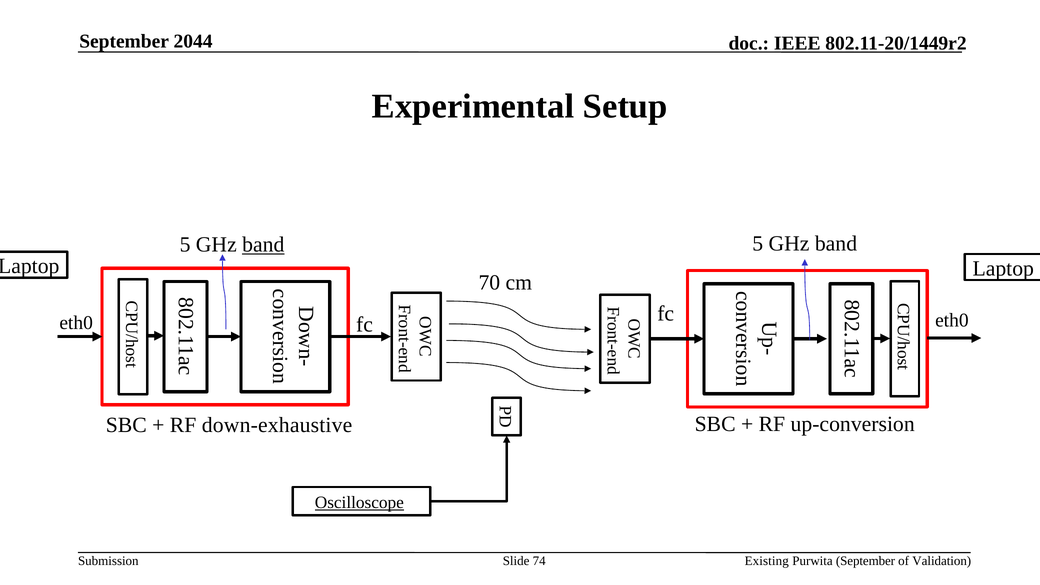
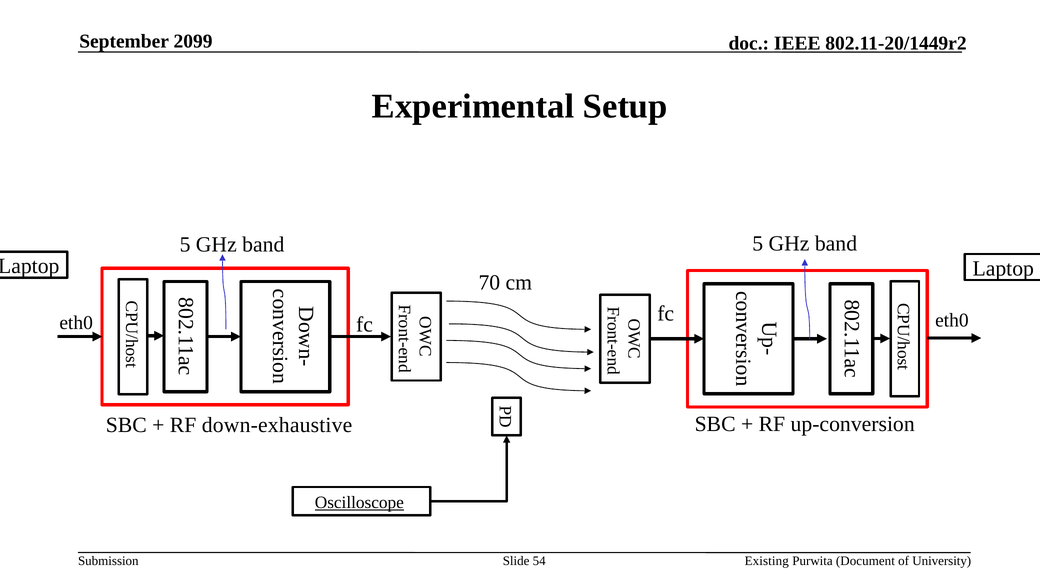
2044: 2044 -> 2099
band at (263, 245) underline: present -> none
74: 74 -> 54
Purwita September: September -> Document
Validation: Validation -> University
